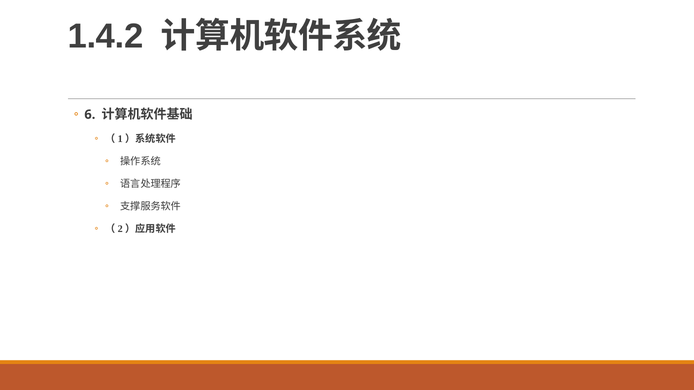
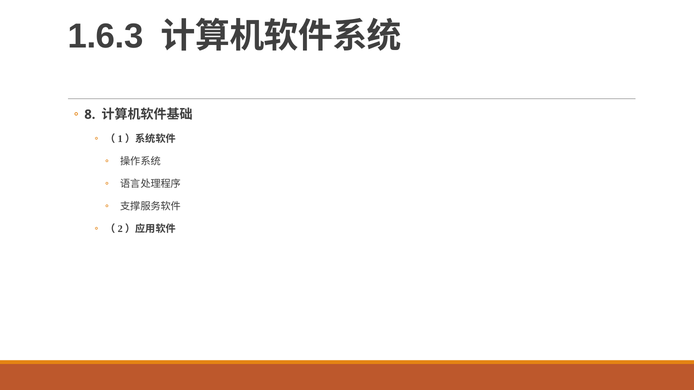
1.4.2: 1.4.2 -> 1.6.3
6: 6 -> 8
